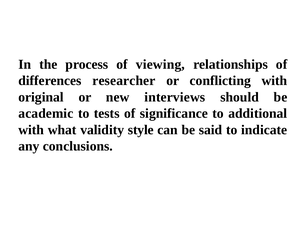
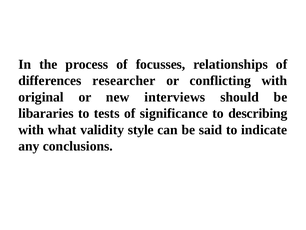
viewing: viewing -> focusses
academic: academic -> libararies
additional: additional -> describing
